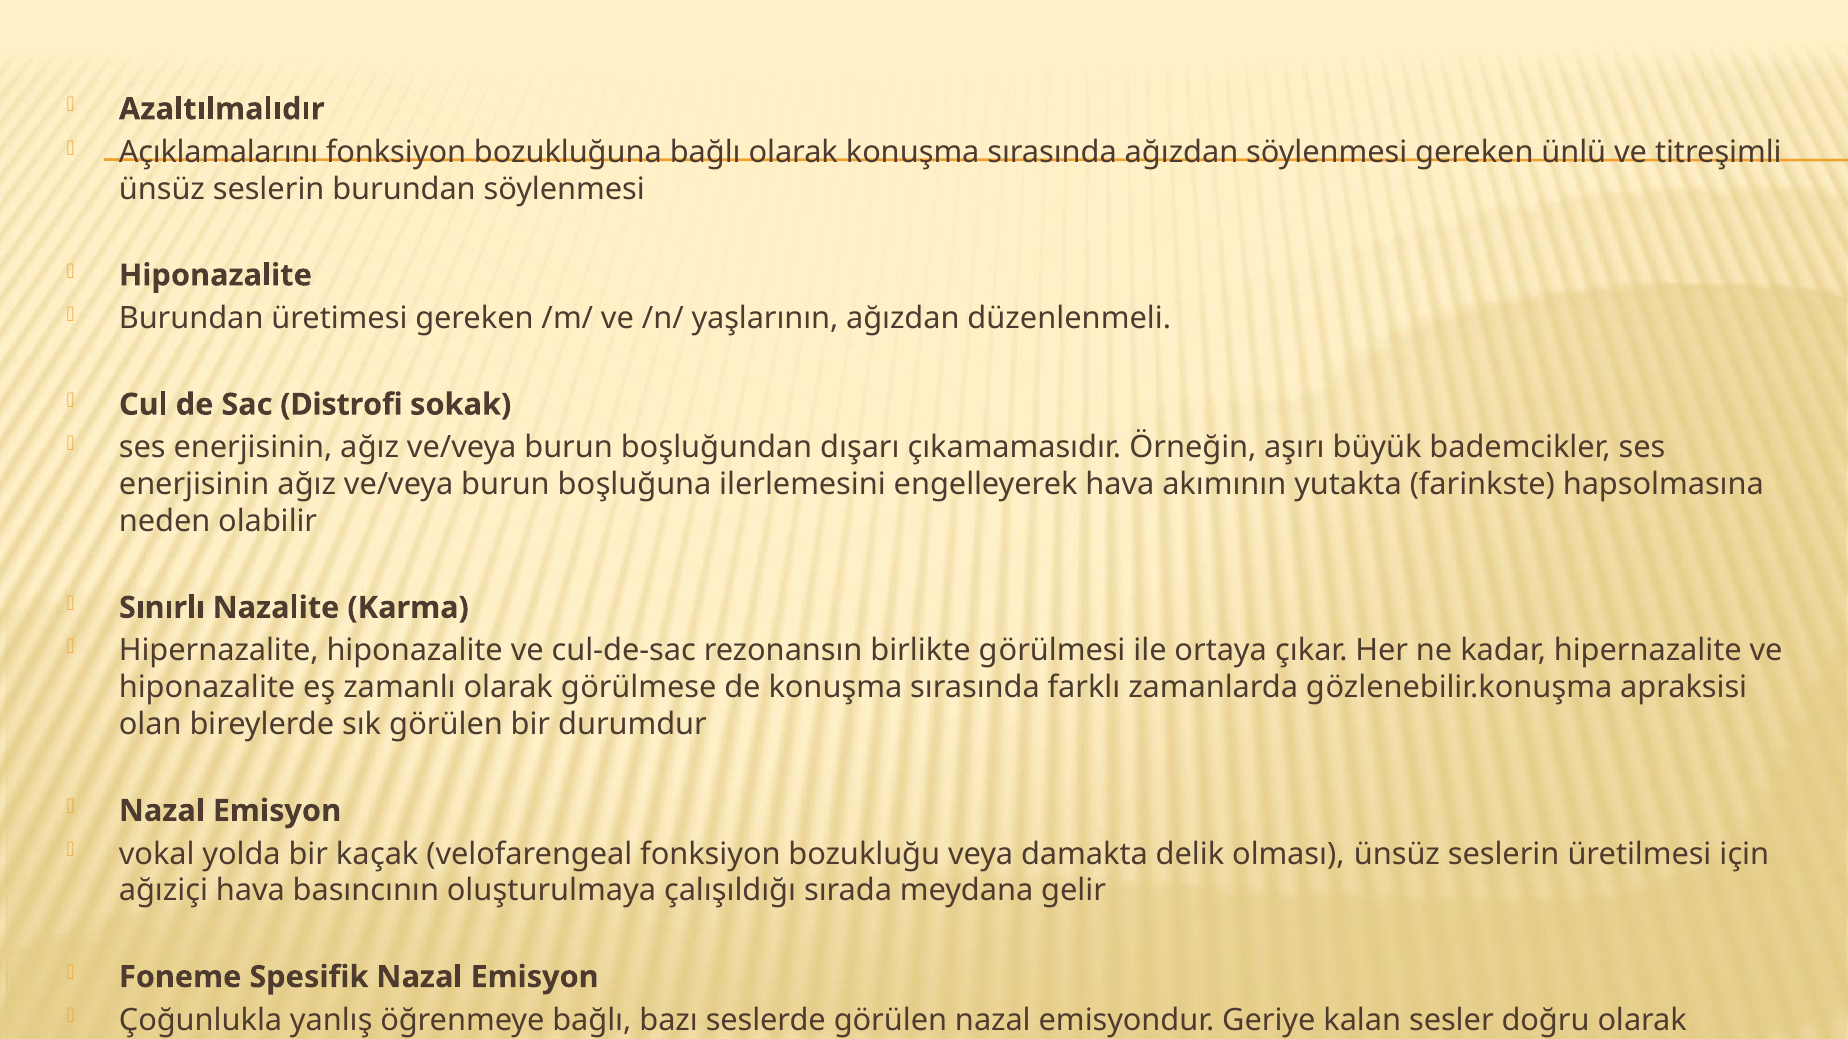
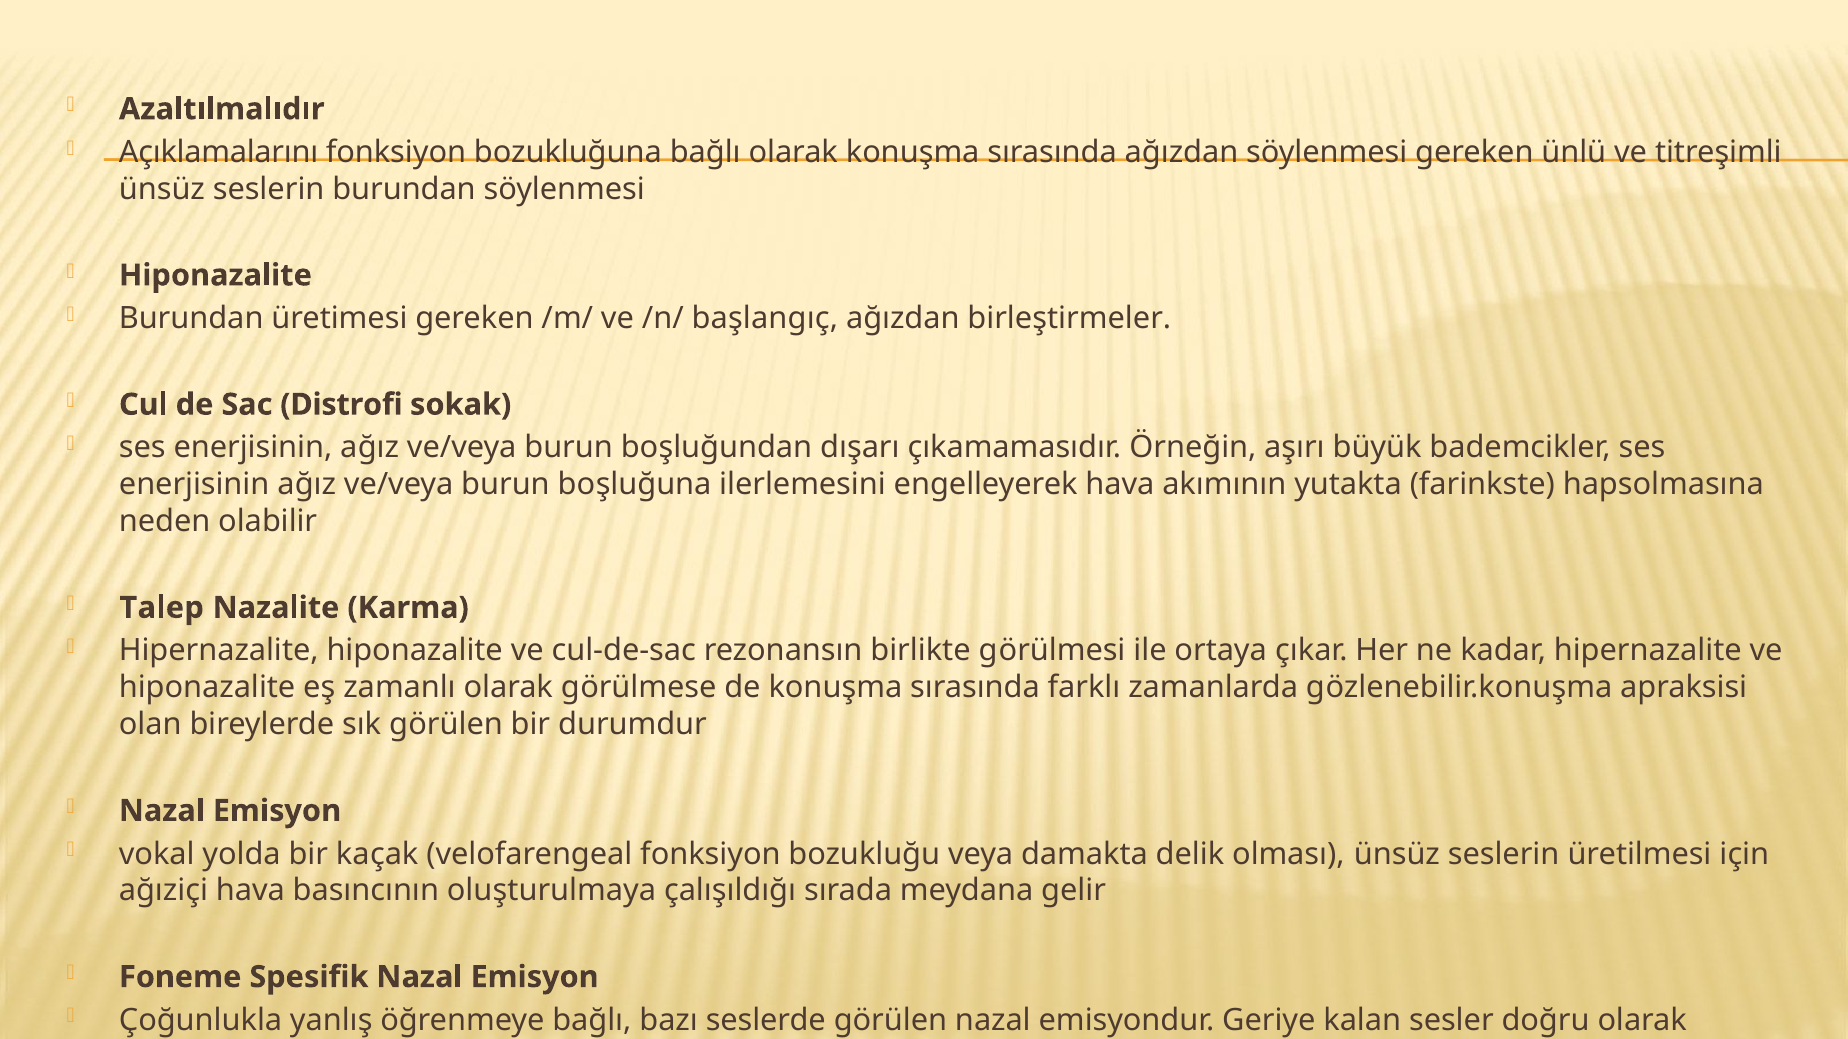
yaşlarının: yaşlarının -> başlangıç
düzenlenmeli: düzenlenmeli -> birleştirmeler
Sınırlı: Sınırlı -> Talep
